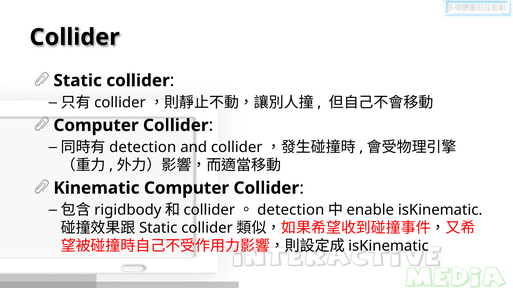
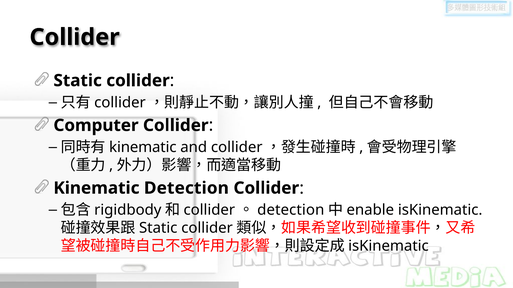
detection at (143, 148): detection -> kinematic
Kinematic Computer: Computer -> Detection
